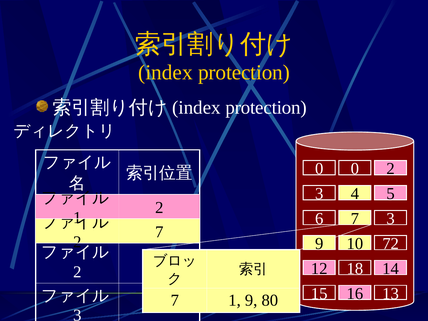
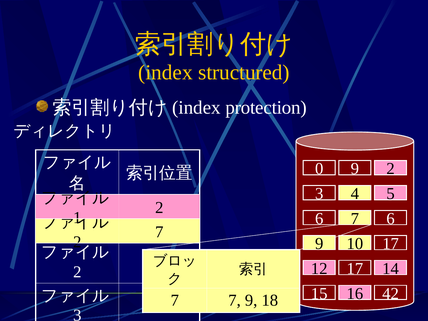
protection at (244, 72): protection -> structured
0 0: 0 -> 9
3 at (391, 219): 3 -> 6
72 at (391, 244): 72 -> 17
18 at (355, 269): 18 -> 17
13: 13 -> 42
1 at (235, 300): 1 -> 7
80: 80 -> 18
